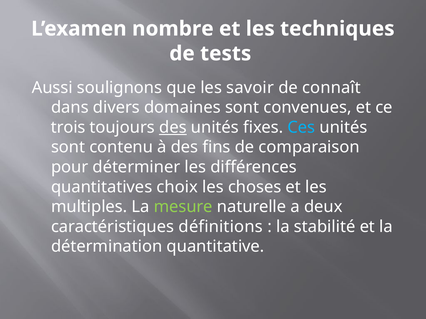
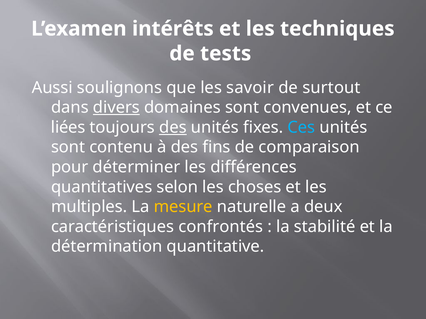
nombre: nombre -> intérêts
connaît: connaît -> surtout
divers underline: none -> present
trois: trois -> liées
choix: choix -> selon
mesure colour: light green -> yellow
définitions: définitions -> confrontés
